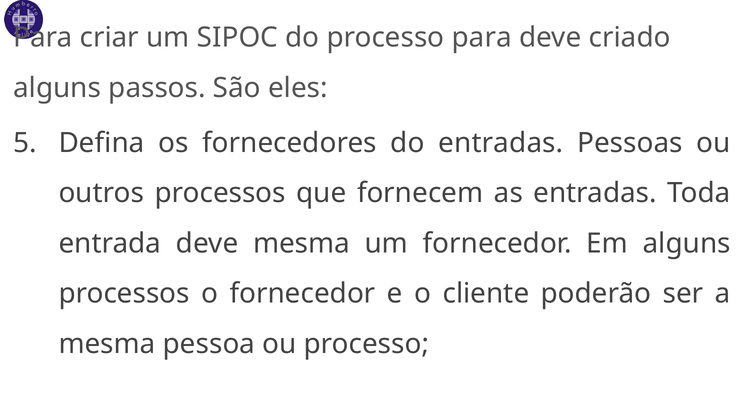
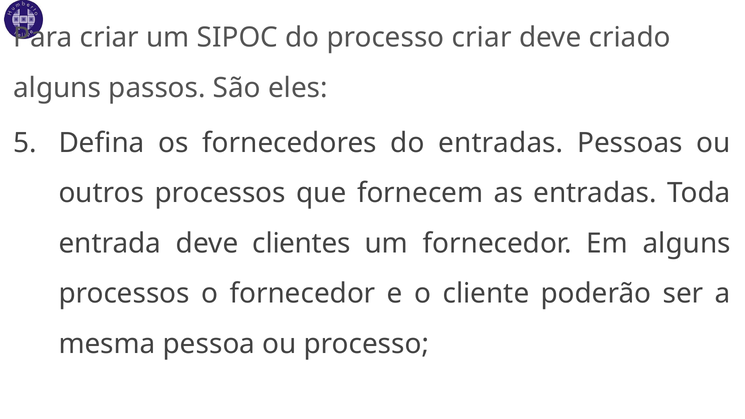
processo para: para -> criar
deve mesma: mesma -> clientes
